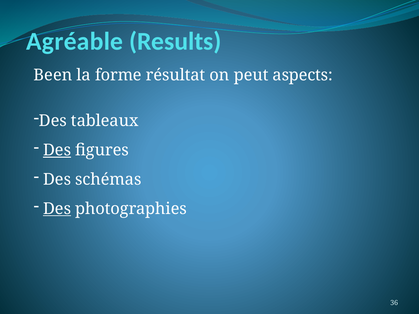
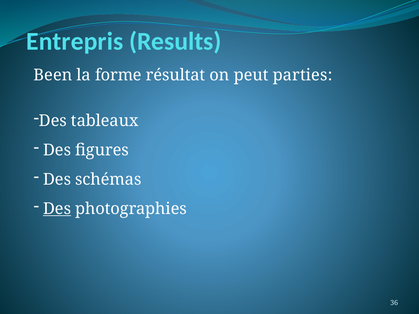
Agréable: Agréable -> Entrepris
aspects: aspects -> parties
Des at (57, 150) underline: present -> none
